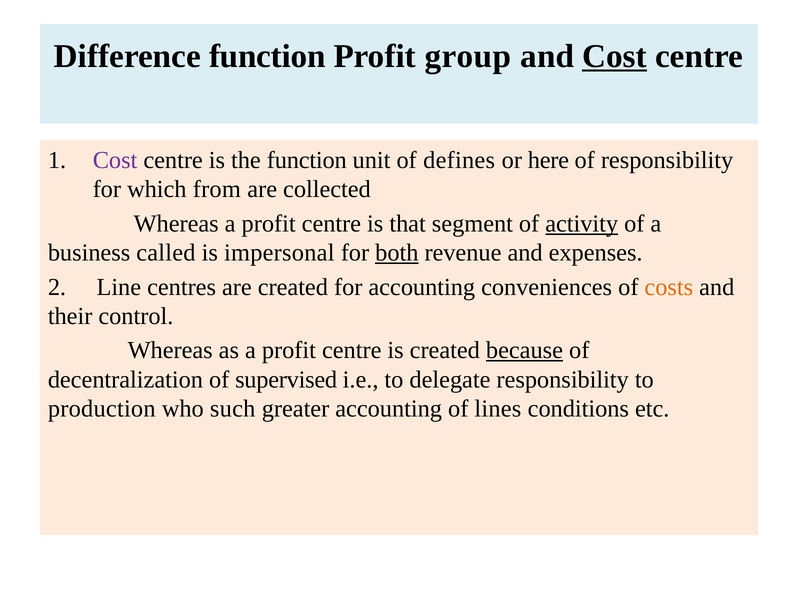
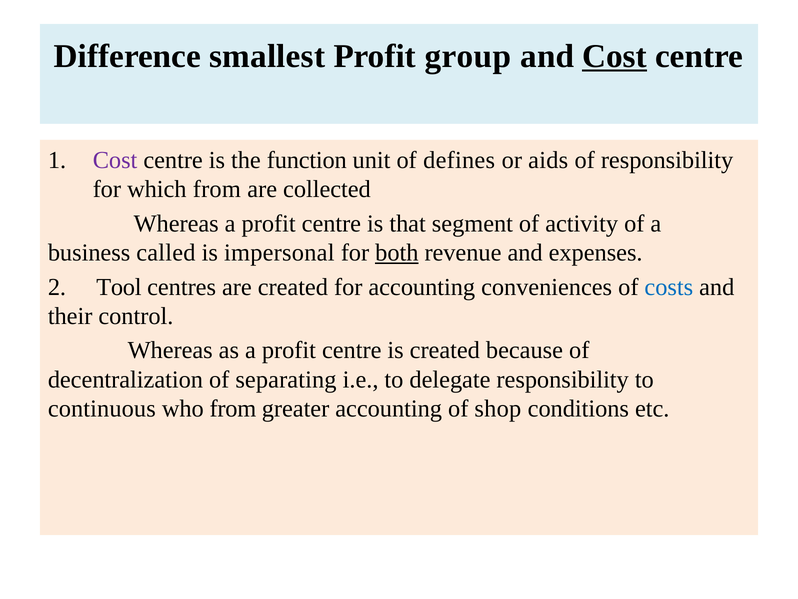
Difference function: function -> smallest
here: here -> aids
activity underline: present -> none
Line: Line -> Tool
costs colour: orange -> blue
because underline: present -> none
supervised: supervised -> separating
production: production -> continuous
who such: such -> from
lines: lines -> shop
